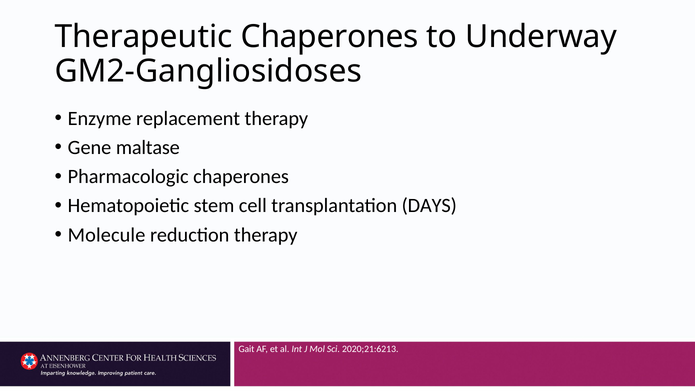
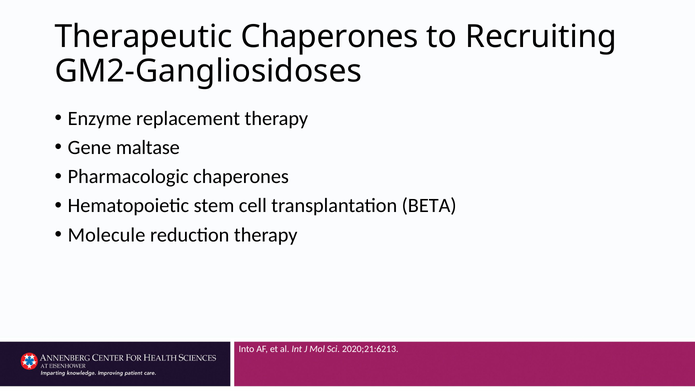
Underway: Underway -> Recruiting
DAYS: DAYS -> BETA
Gait: Gait -> Into
